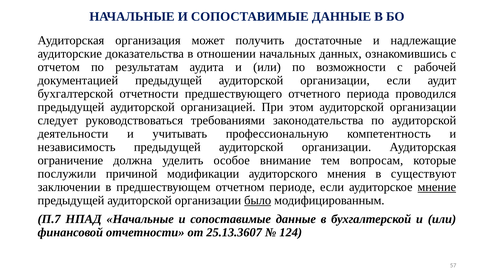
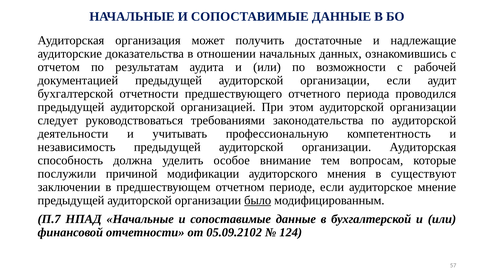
ограничение: ограничение -> способность
мнение underline: present -> none
25.13.3607: 25.13.3607 -> 05.09.2102
